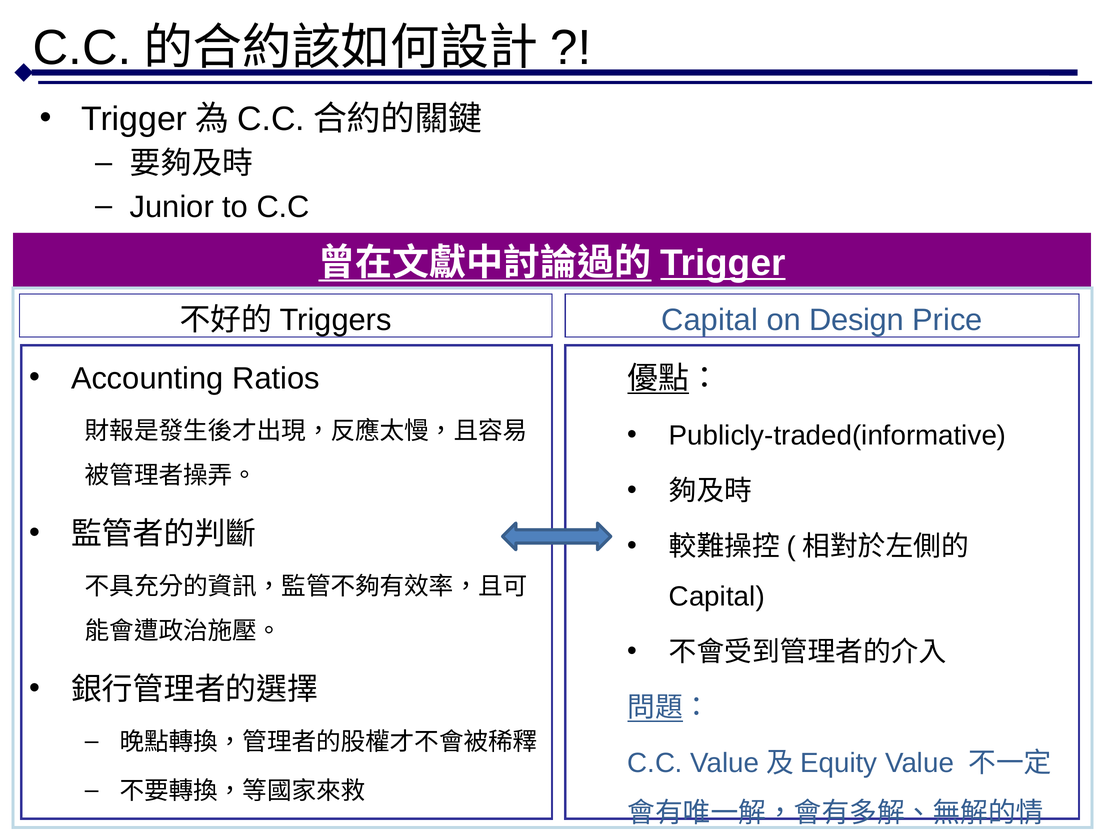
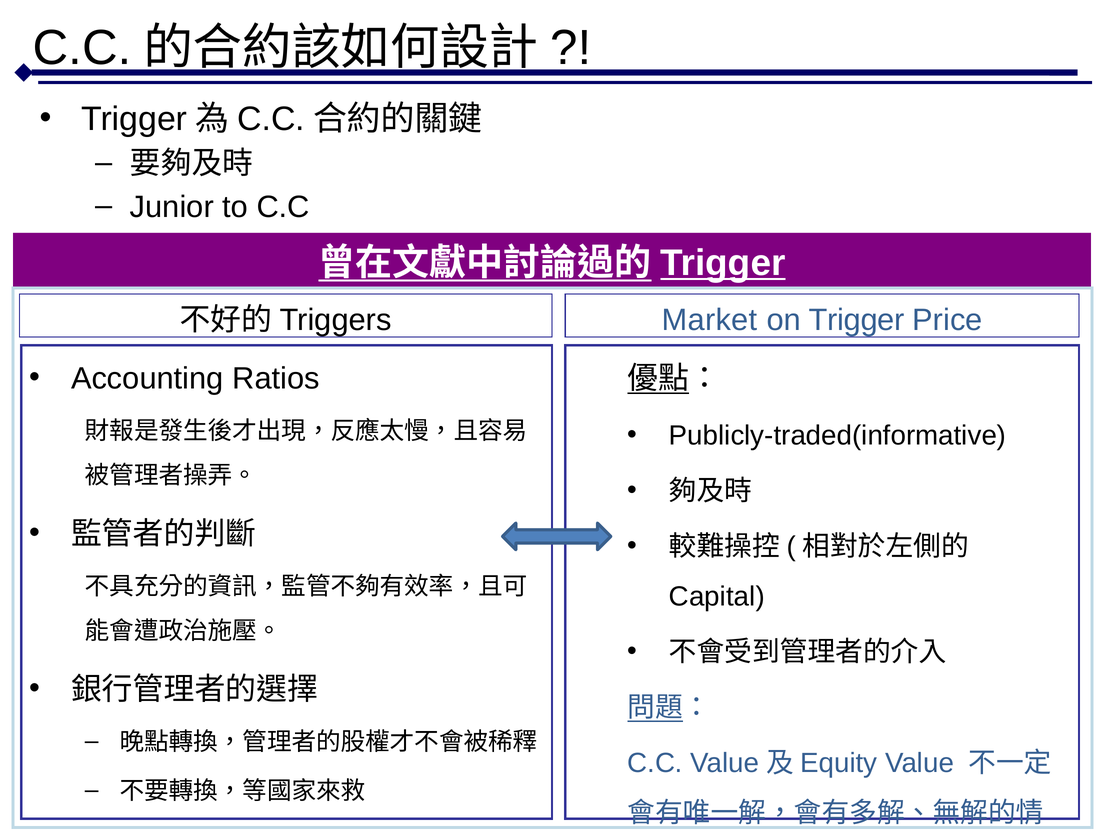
Capital at (710, 320): Capital -> Market
Design: Design -> Trigger
